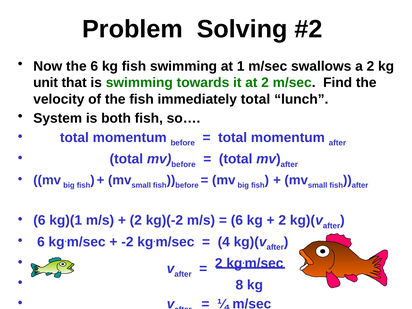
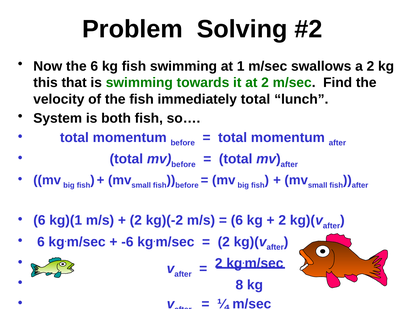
unit: unit -> this
-2: -2 -> -6
4 at (224, 242): 4 -> 2
